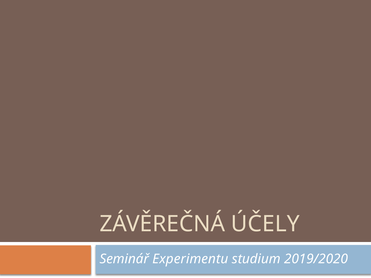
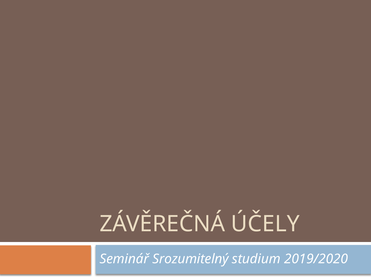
Experimentu: Experimentu -> Srozumitelný
